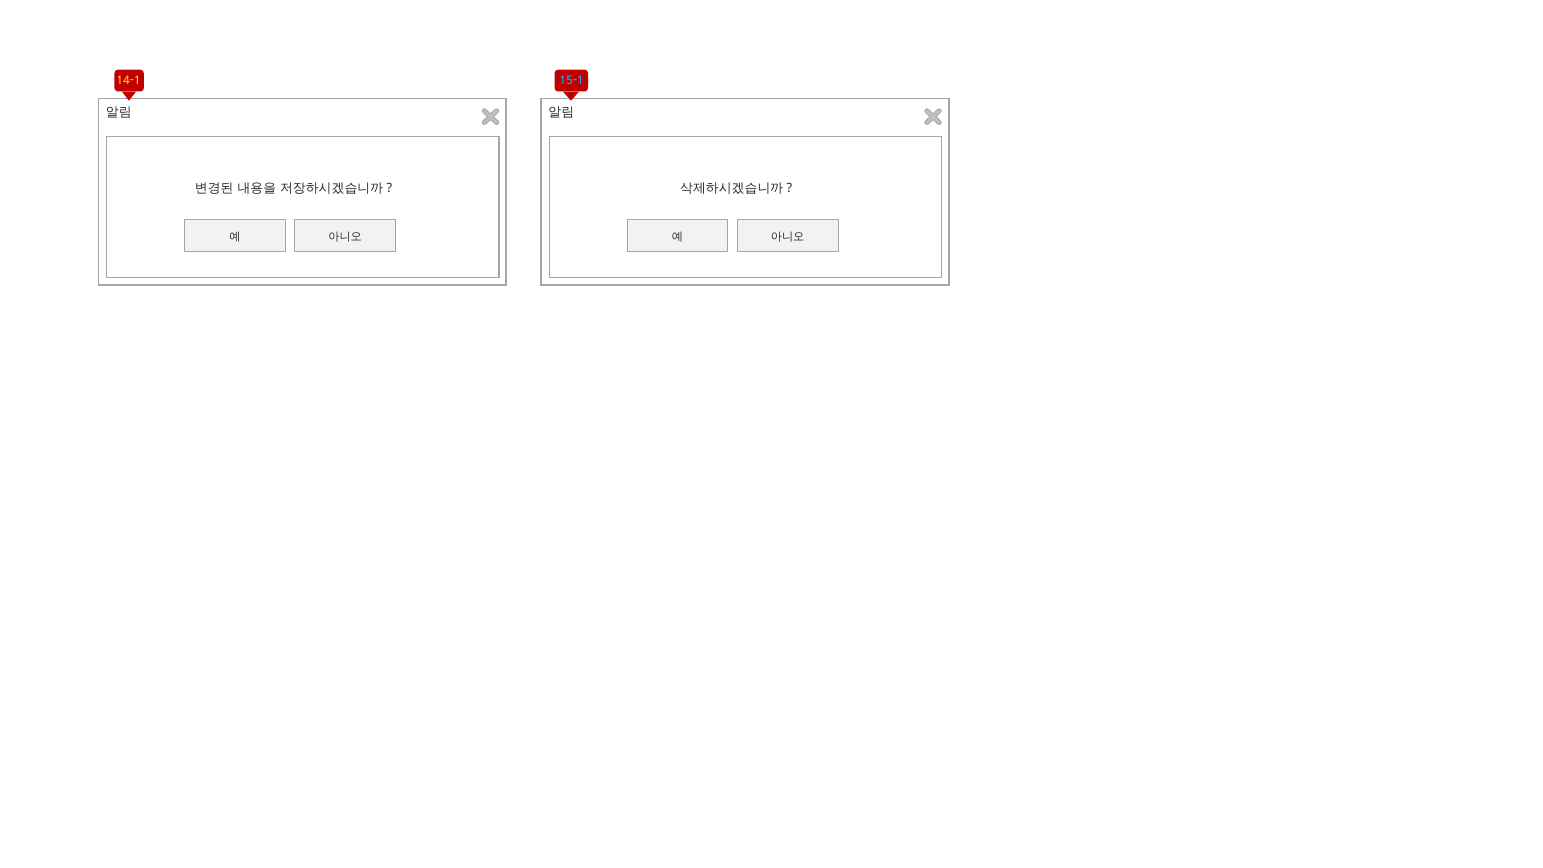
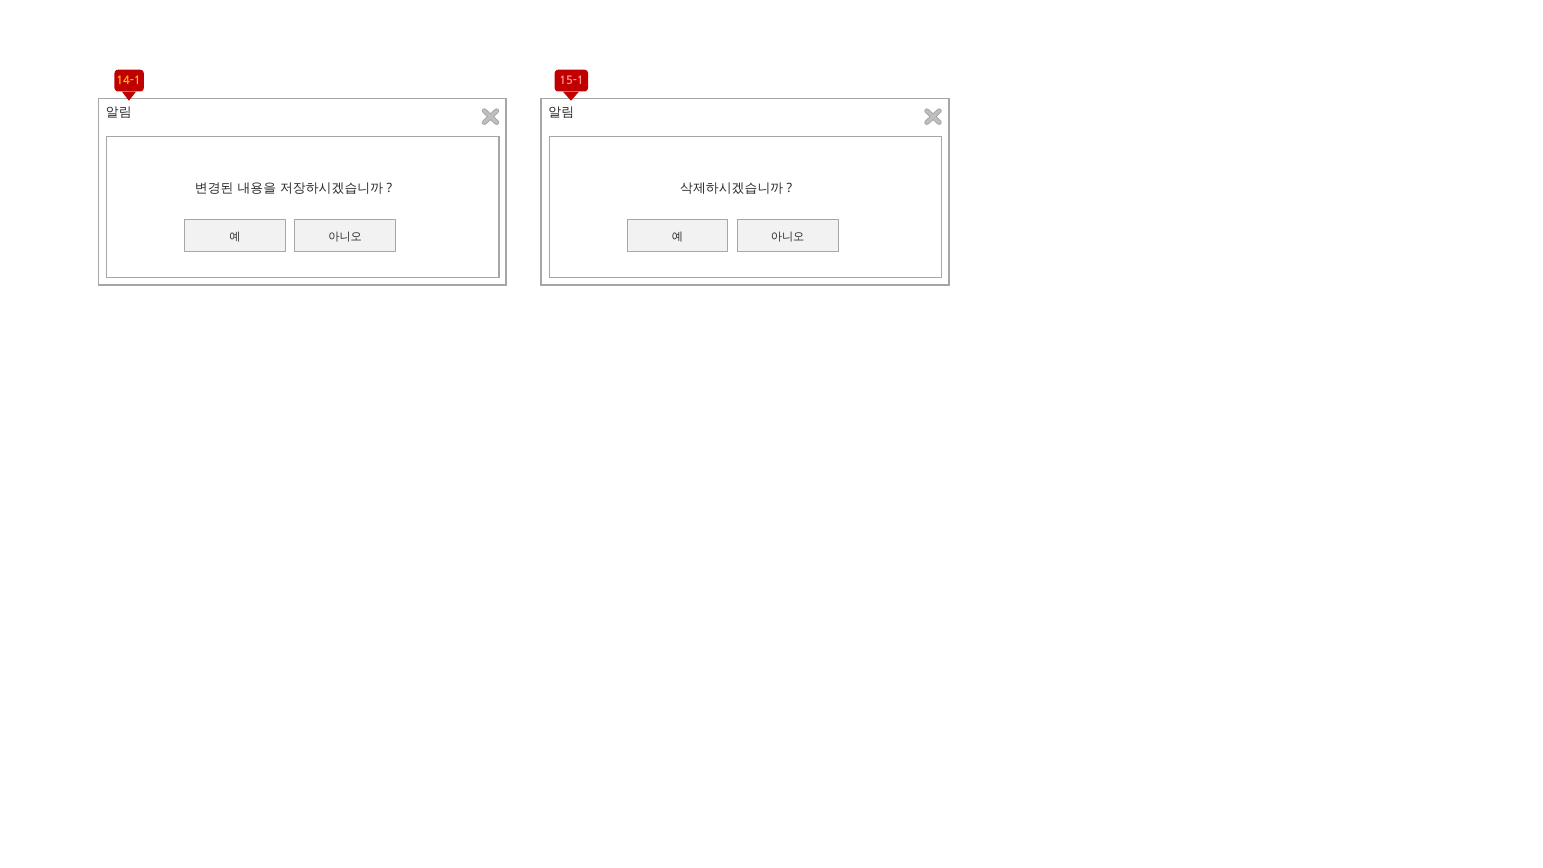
15-1 colour: light blue -> pink
